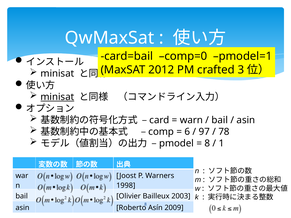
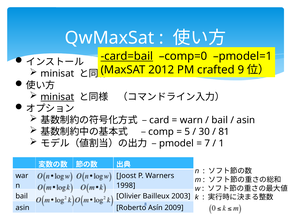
card=bail underline: none -> present
3: 3 -> 9
6: 6 -> 5
97: 97 -> 30
78: 78 -> 81
8 at (207, 144): 8 -> 7
